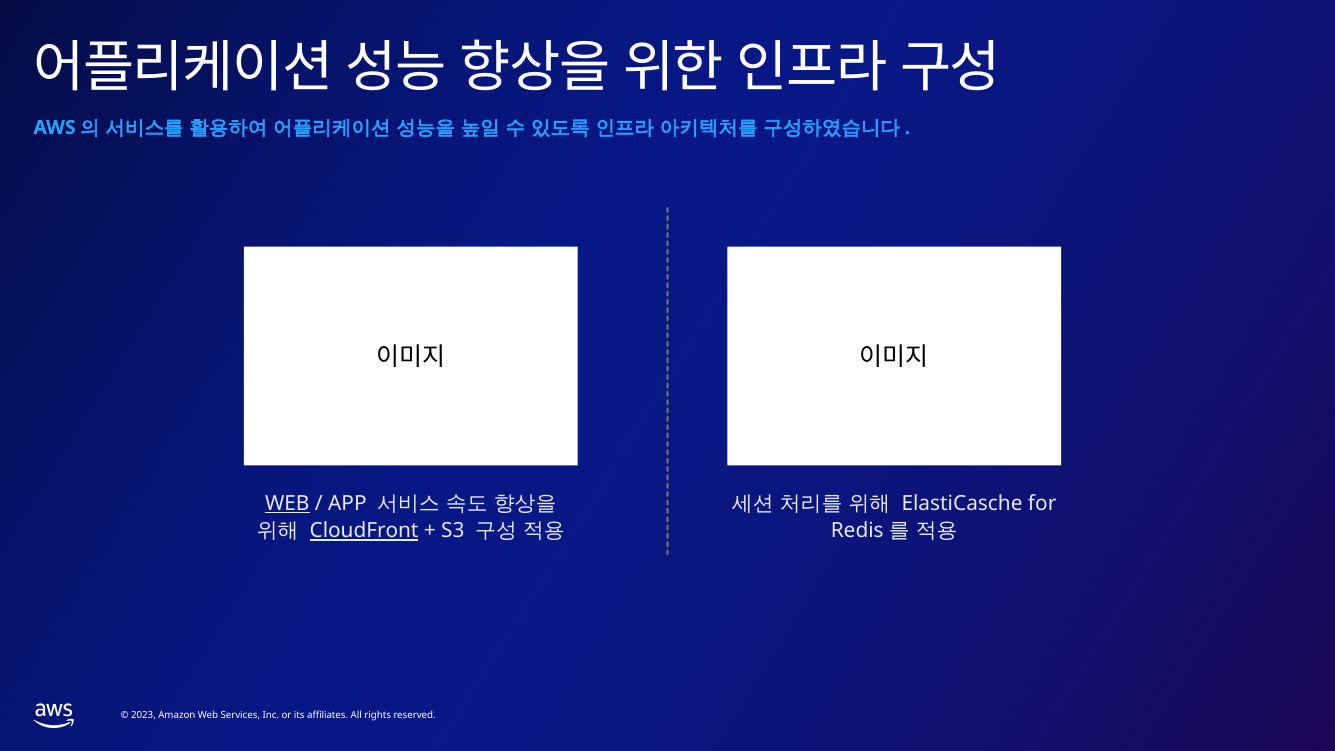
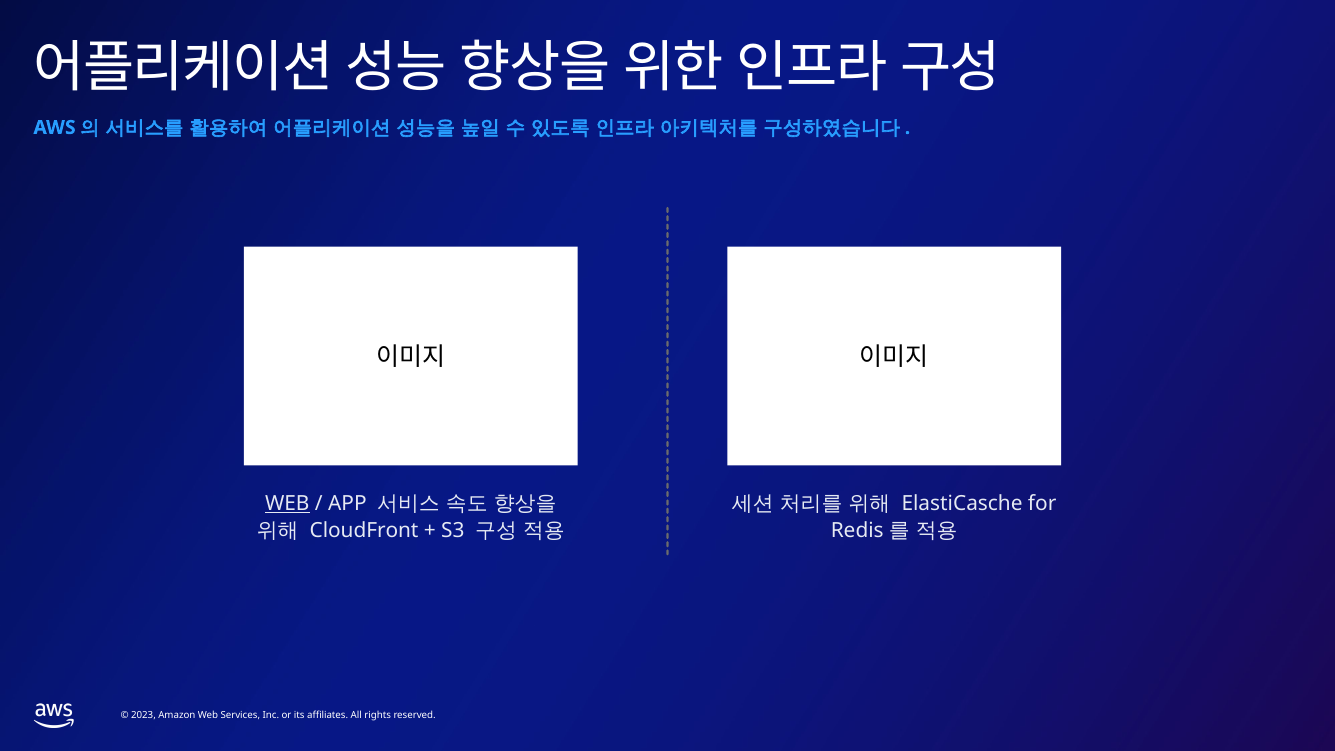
CloudFront underline: present -> none
